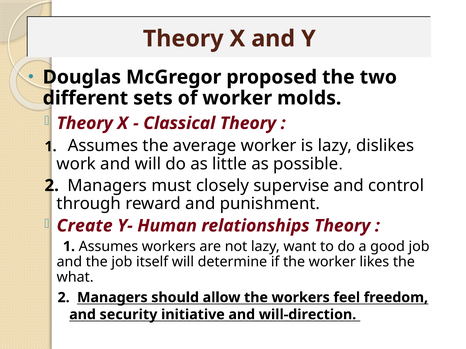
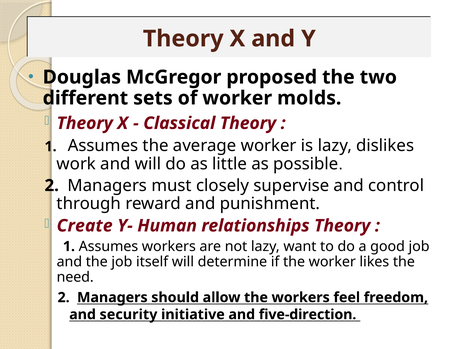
what: what -> need
will-direction: will-direction -> five-direction
